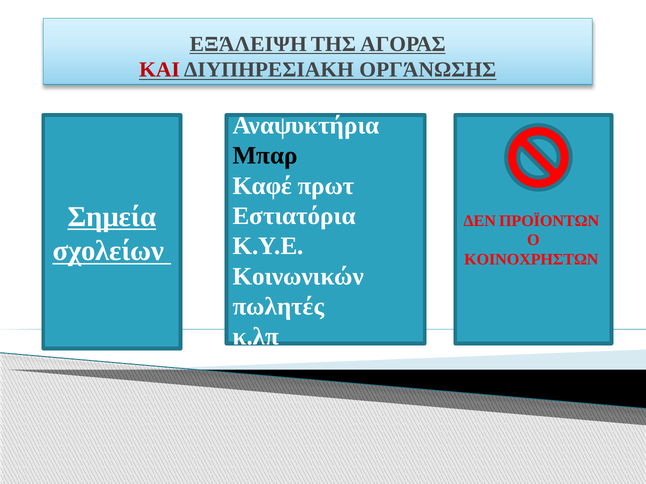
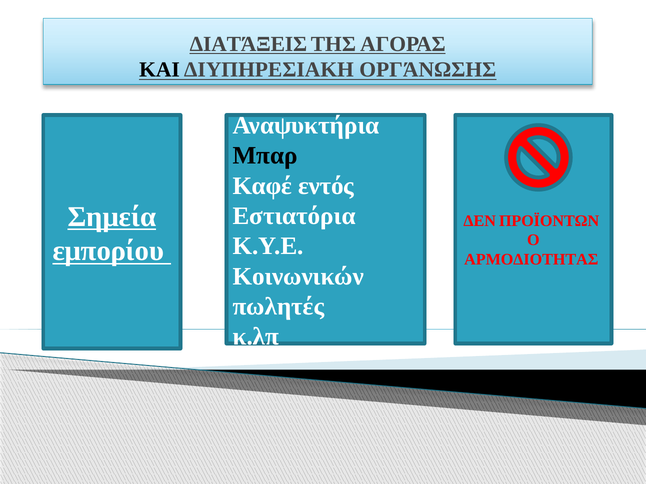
ΕΞΆΛΕΙΨΗ: ΕΞΆΛΕΙΨΗ -> ΔΙΑΤΆΞΕΙΣ
ΚΑΙ colour: red -> black
πρωτ: πρωτ -> εντός
σχολείων: σχολείων -> εμπορίου
ΚΟΙΝΟΧΡΗΣΤΩΝ: ΚΟΙΝΟΧΡΗΣΤΩΝ -> ΑΡΜΟΔΙΟΤΗΤΑΣ
